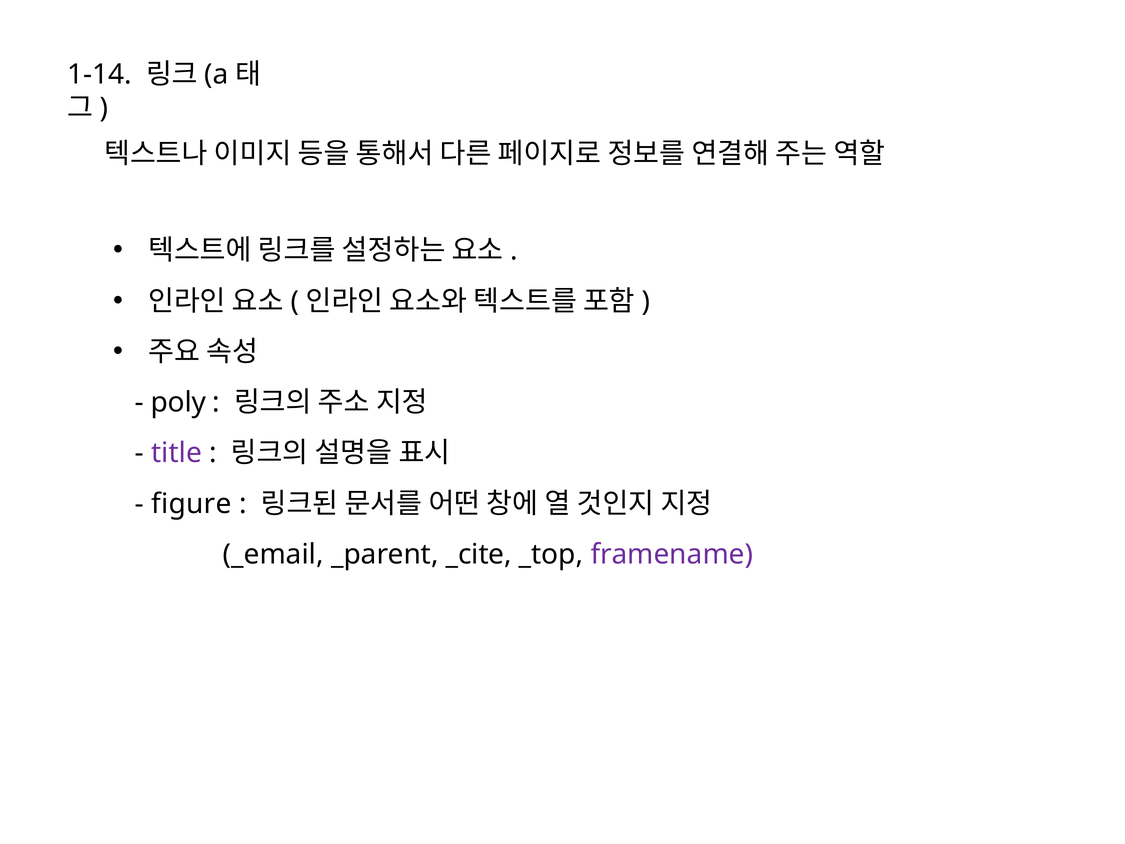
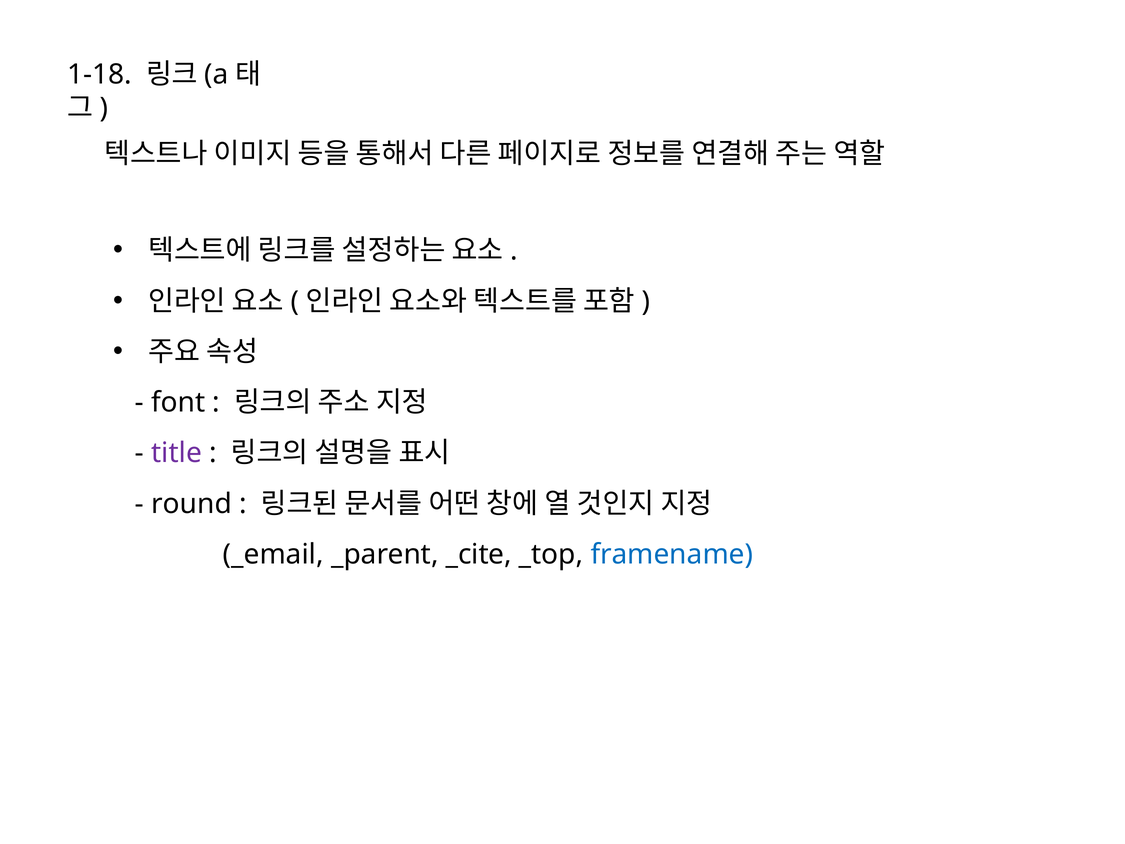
1-14: 1-14 -> 1-18
poly: poly -> font
figure: figure -> round
framename colour: purple -> blue
